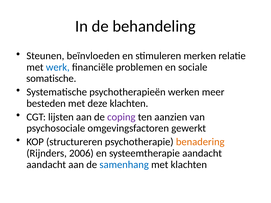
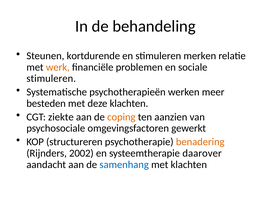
beïnvloeden: beïnvloeden -> kortdurende
werk colour: blue -> orange
somatische at (51, 79): somatische -> stimuleren
lijsten: lijsten -> ziekte
coping colour: purple -> orange
2006: 2006 -> 2002
systeemtherapie aandacht: aandacht -> daarover
